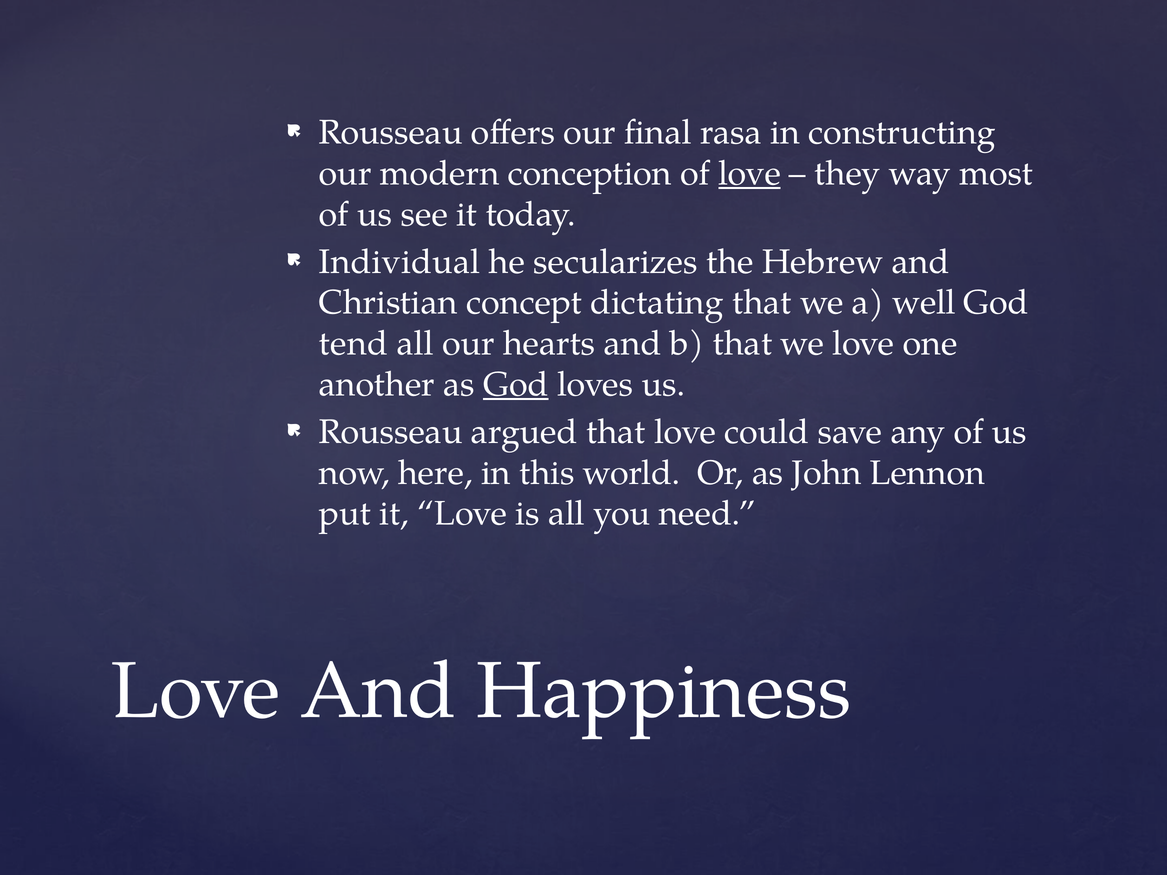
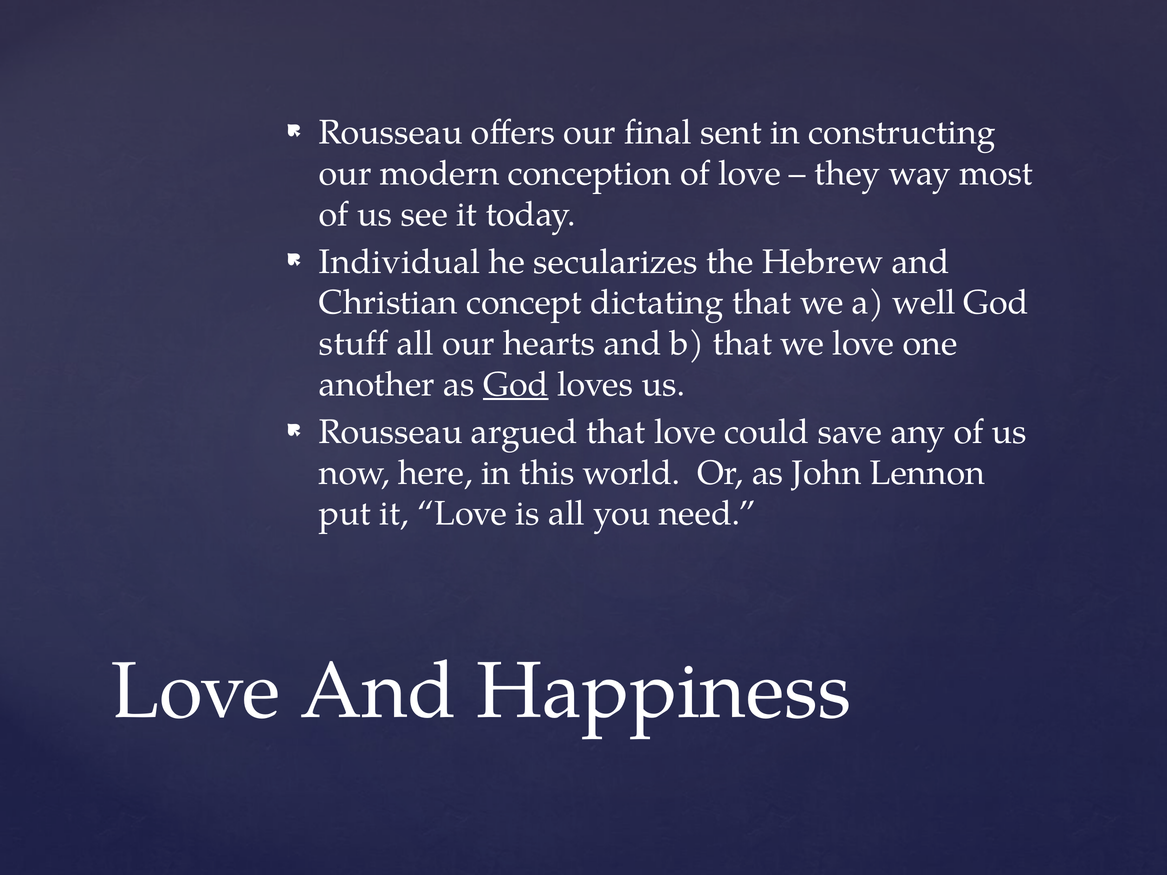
rasa: rasa -> sent
love at (750, 174) underline: present -> none
tend: tend -> stuff
